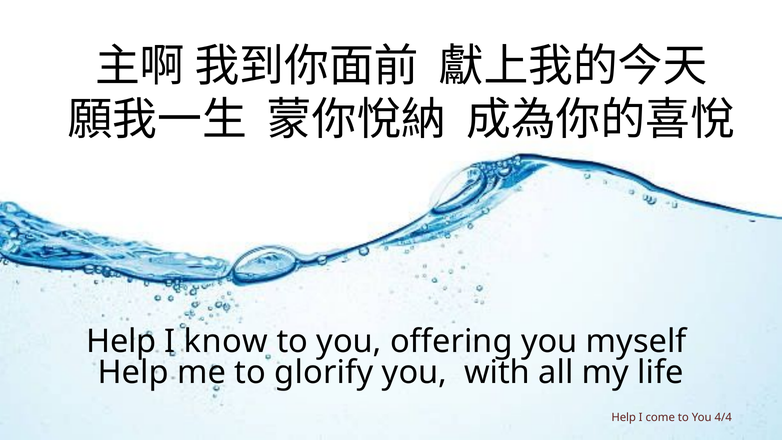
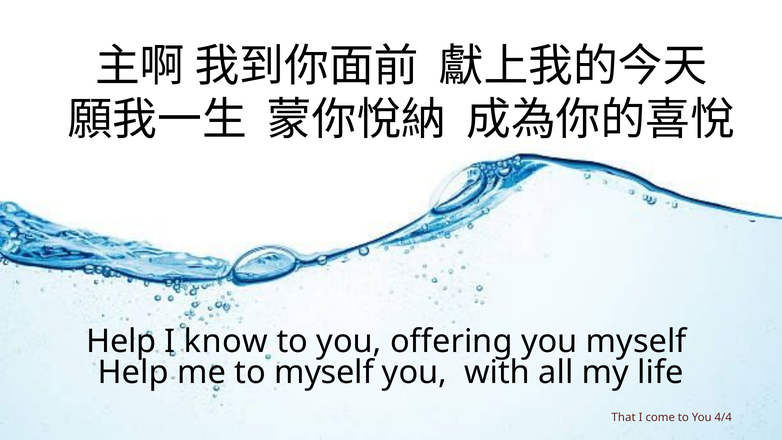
to glorify: glorify -> myself
Help at (624, 417): Help -> That
